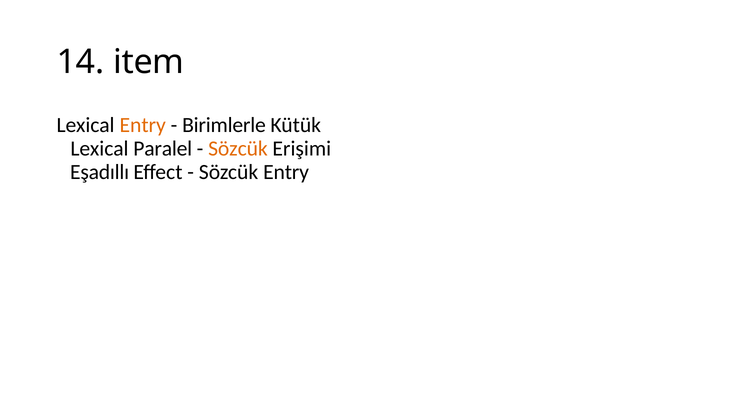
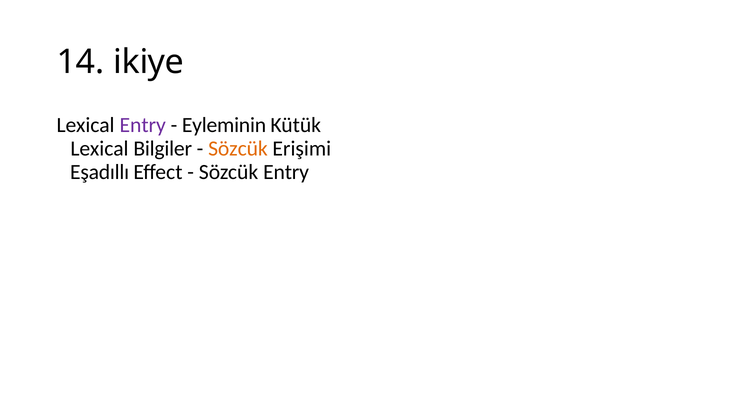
item: item -> ikiye
Entry at (143, 125) colour: orange -> purple
Birimlerle: Birimlerle -> Eyleminin
Paralel: Paralel -> Bilgiler
